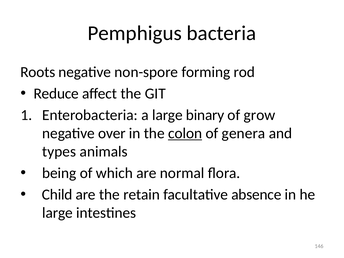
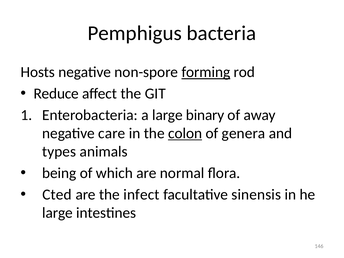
Roots: Roots -> Hosts
forming underline: none -> present
grow: grow -> away
over: over -> care
Child: Child -> Cted
retain: retain -> infect
absence: absence -> sinensis
